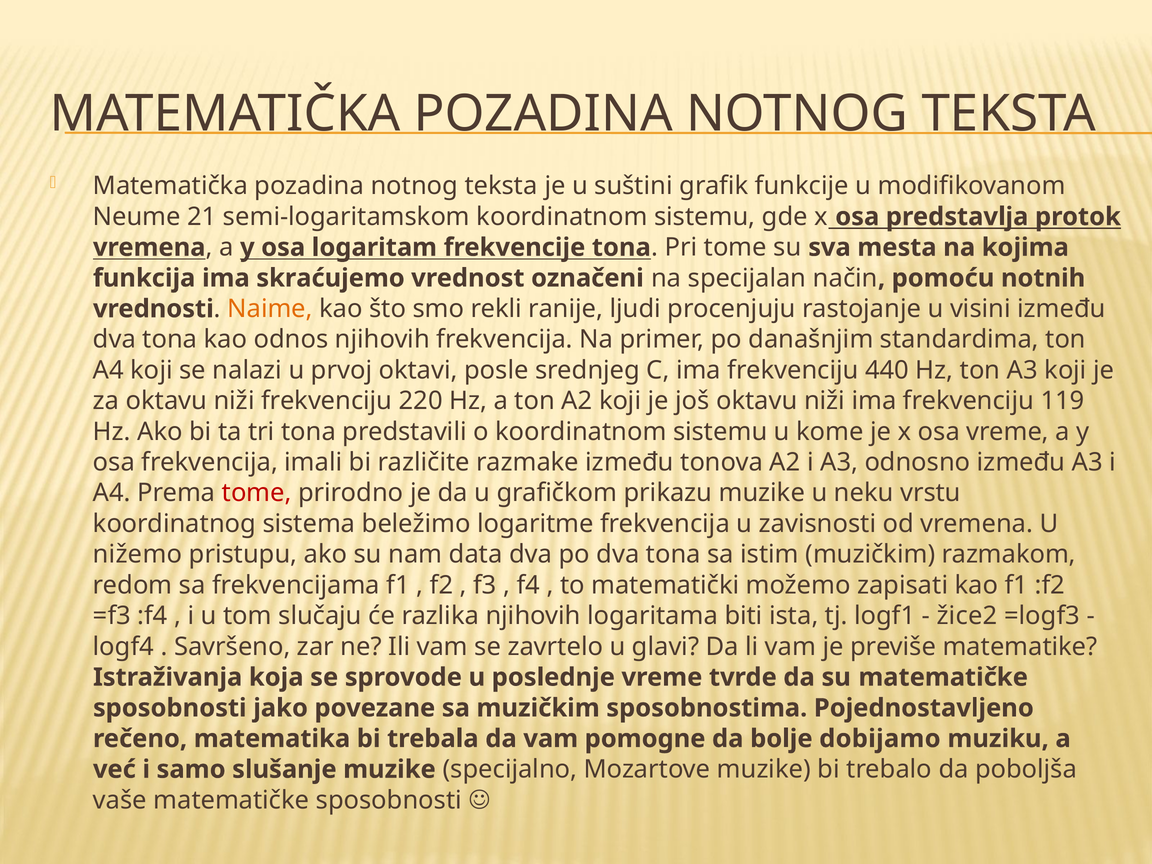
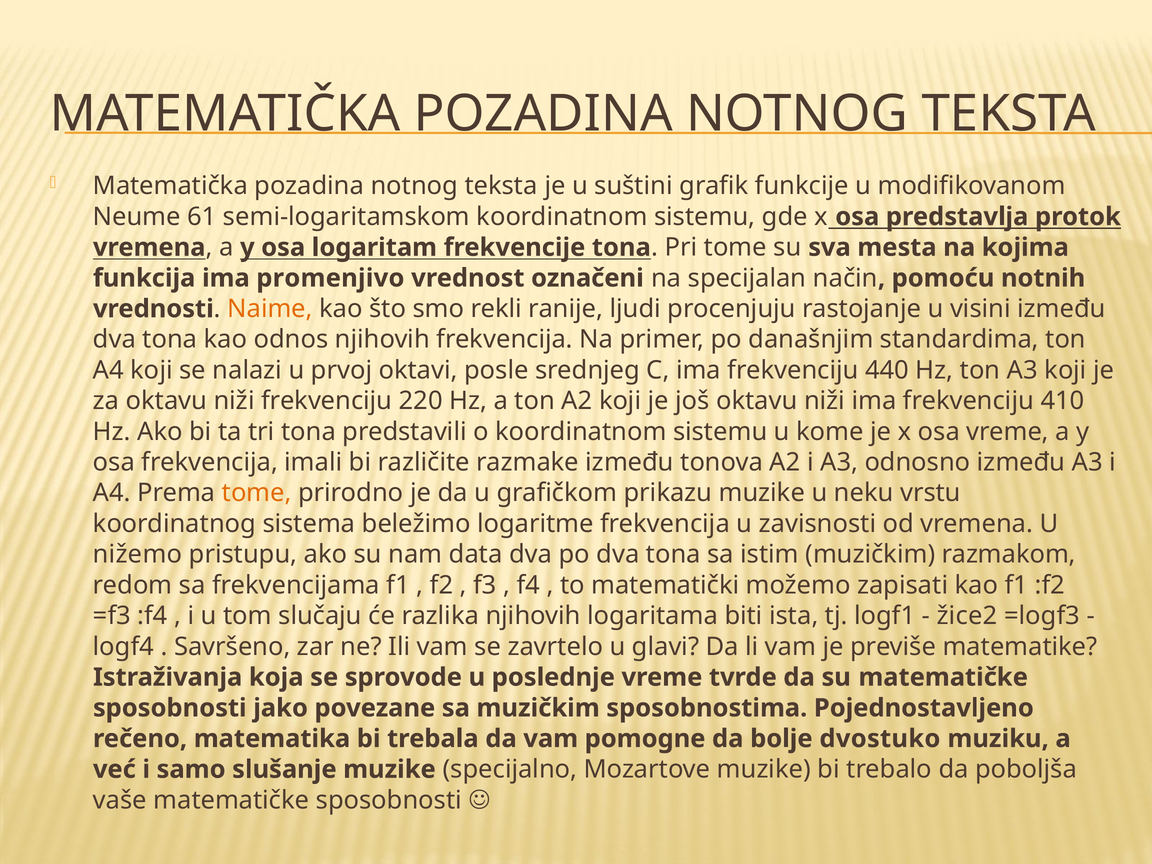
21: 21 -> 61
skraćujemo: skraćujemo -> promenjivo
119: 119 -> 410
tome at (257, 493) colour: red -> orange
dobijamo: dobijamo -> dvostuko
